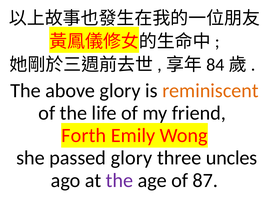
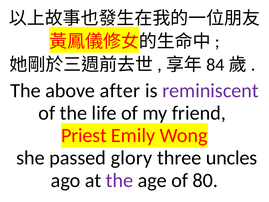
above glory: glory -> after
reminiscent colour: orange -> purple
Forth: Forth -> Priest
87: 87 -> 80
